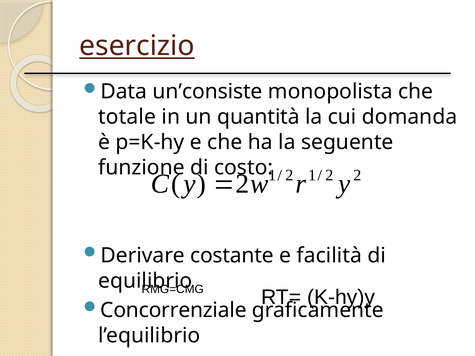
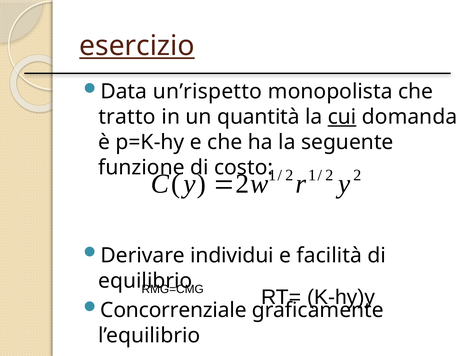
un’consiste: un’consiste -> un’rispetto
totale: totale -> tratto
cui underline: none -> present
costante: costante -> individui
